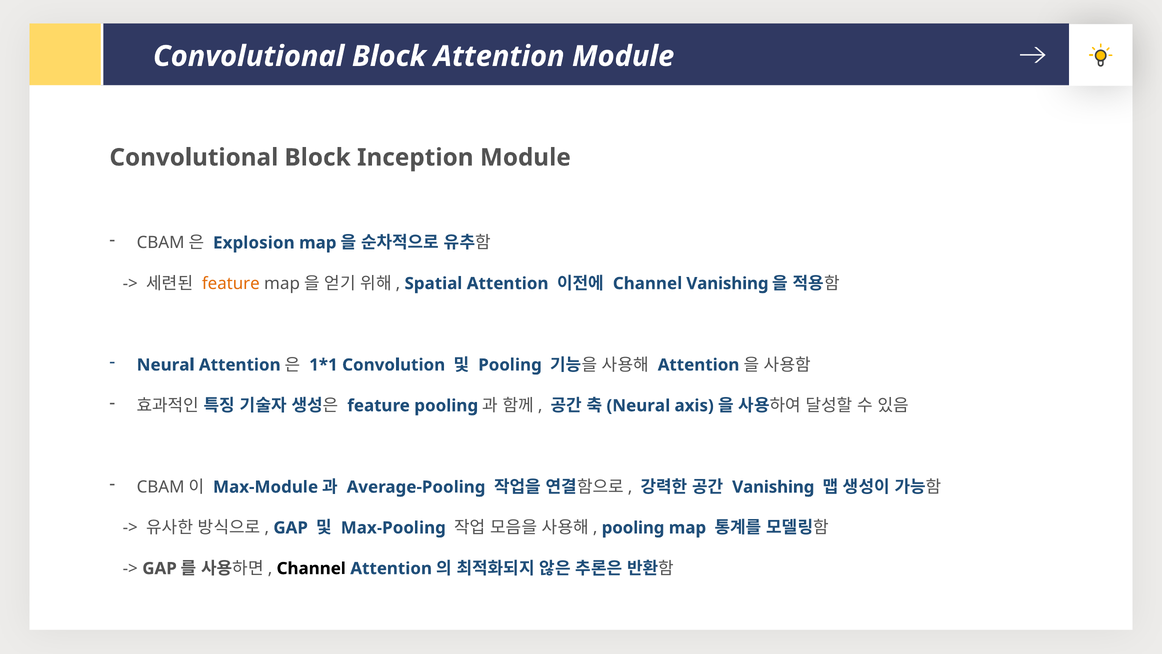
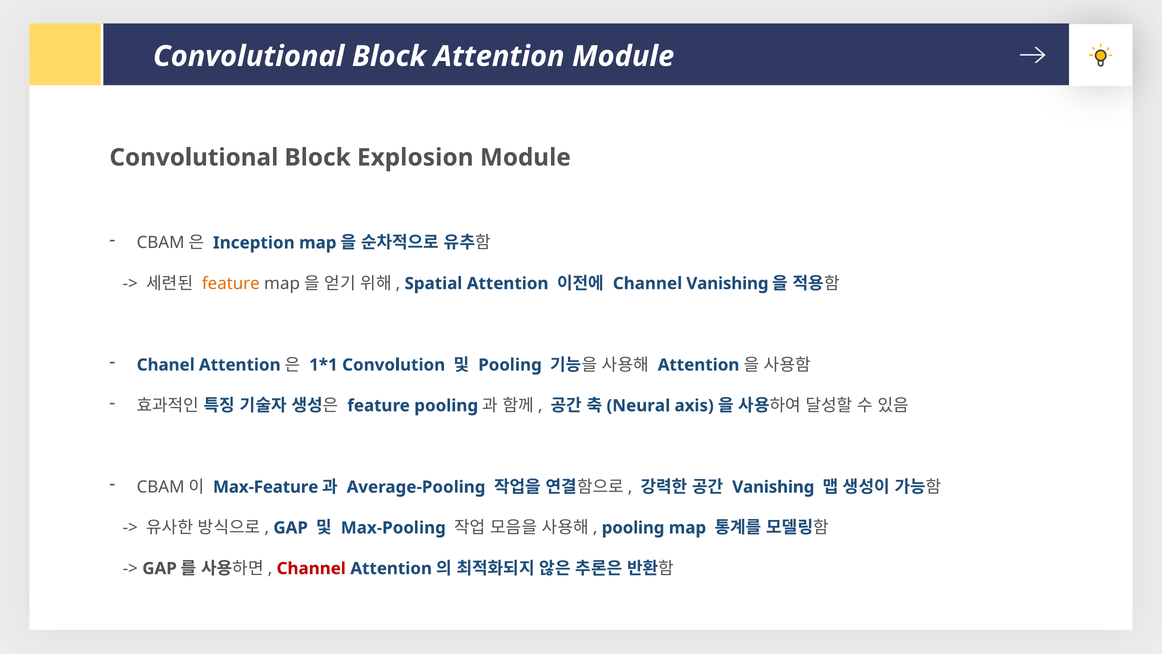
Inception: Inception -> Explosion
Explosion: Explosion -> Inception
Neural at (166, 365): Neural -> Chanel
Max-Module: Max-Module -> Max-Feature
Channel at (311, 568) colour: black -> red
